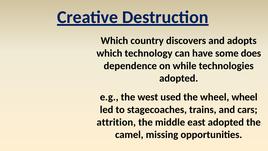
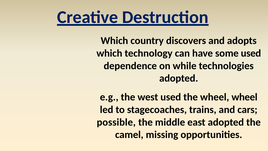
some does: does -> used
attrition: attrition -> possible
